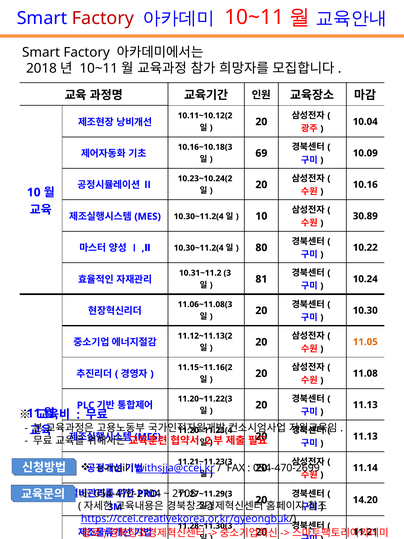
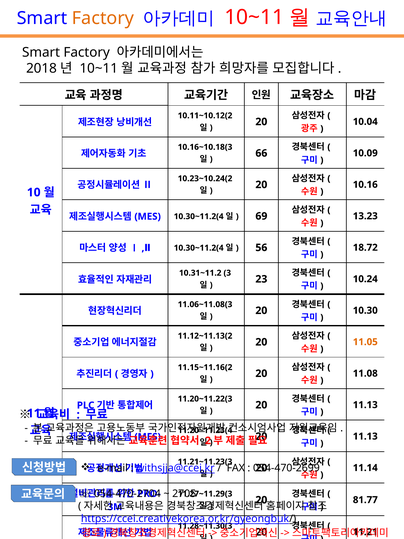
Factory at (103, 18) colour: red -> orange
69: 69 -> 66
10 at (261, 216): 10 -> 69
30.89: 30.89 -> 13.23
80: 80 -> 56
10.22: 10.22 -> 18.72
81: 81 -> 23
14.20: 14.20 -> 81.77
